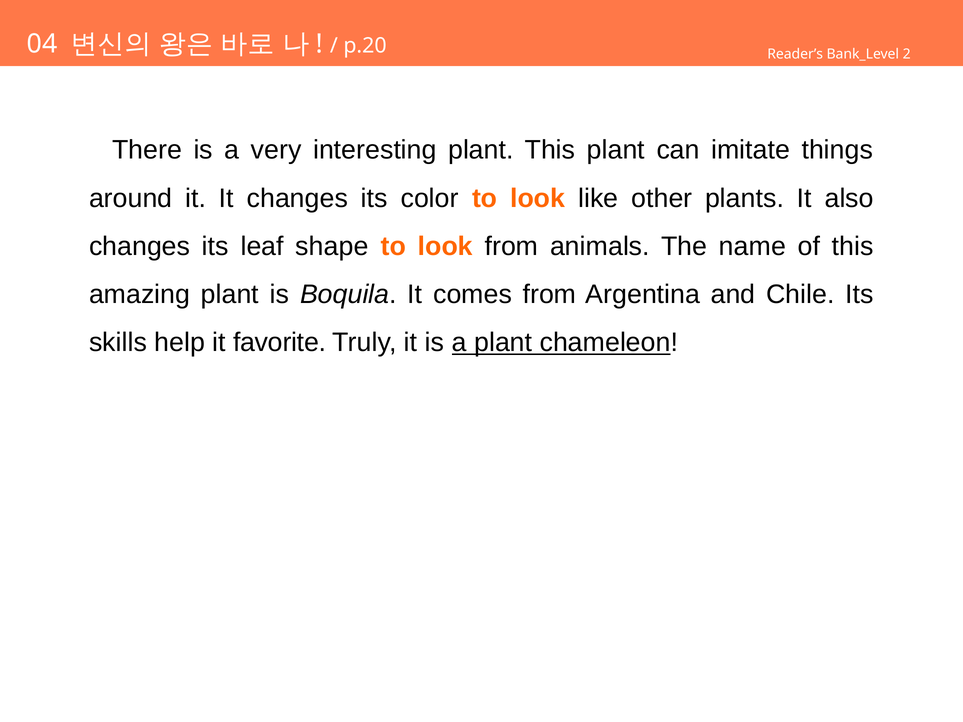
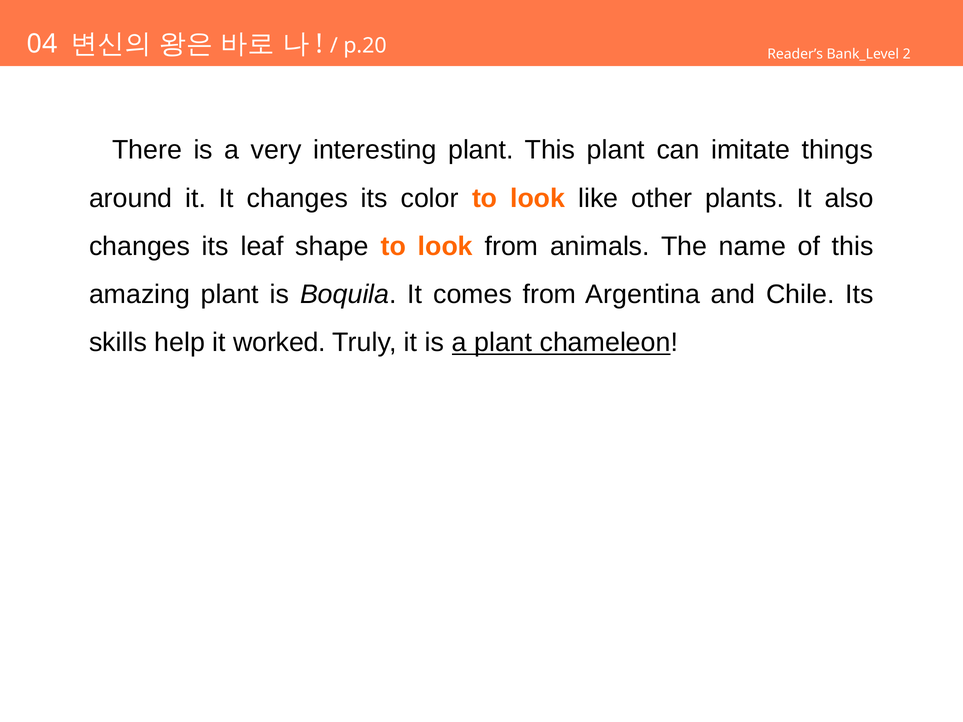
favorite: favorite -> worked
